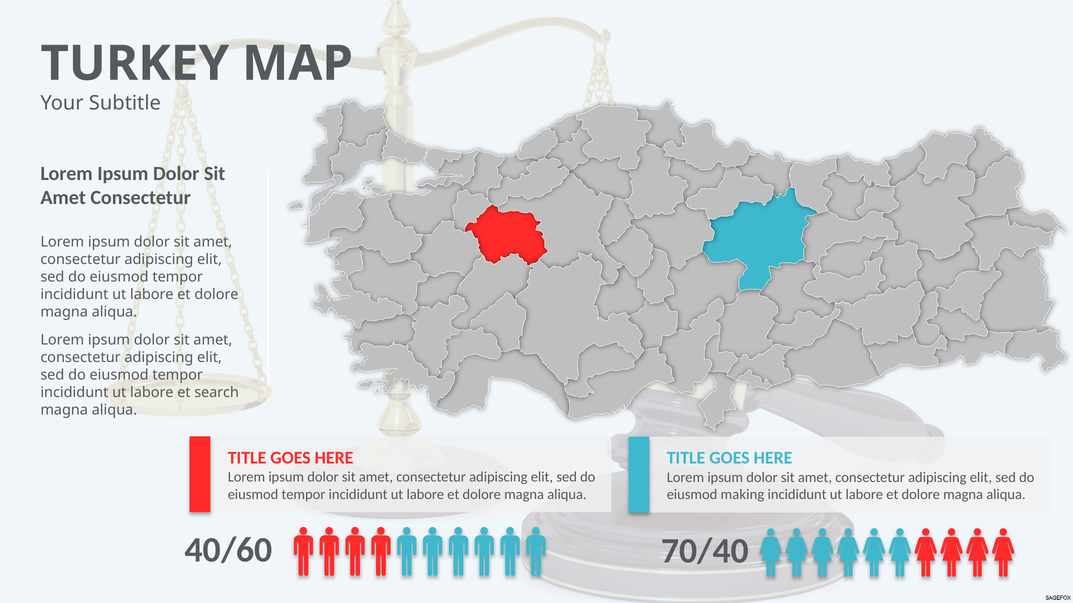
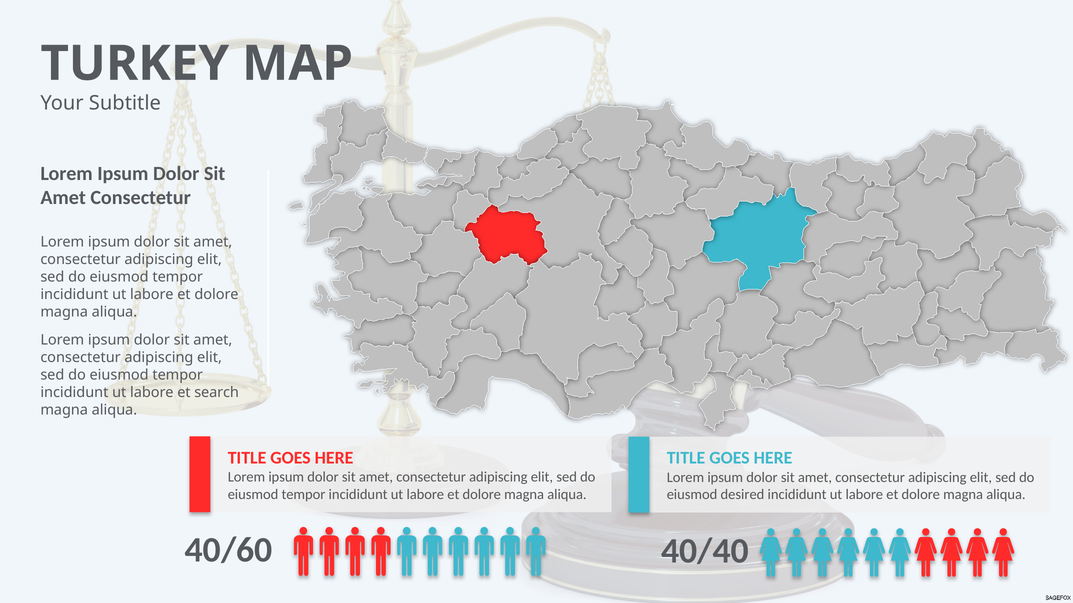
making: making -> desired
70/40: 70/40 -> 40/40
